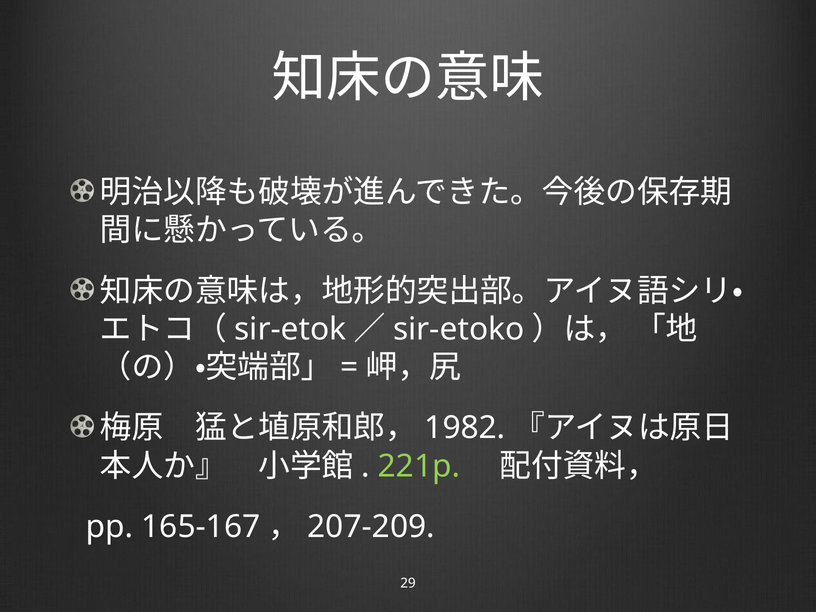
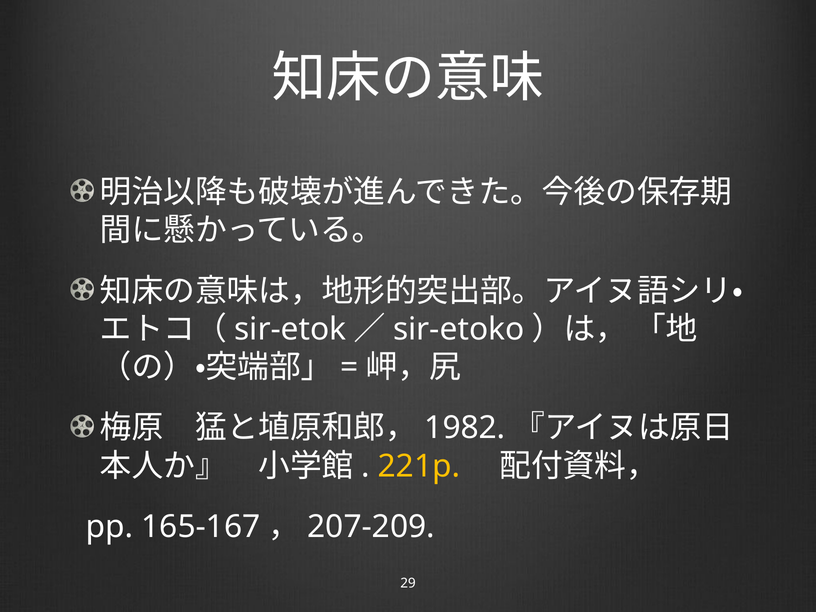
221p colour: light green -> yellow
